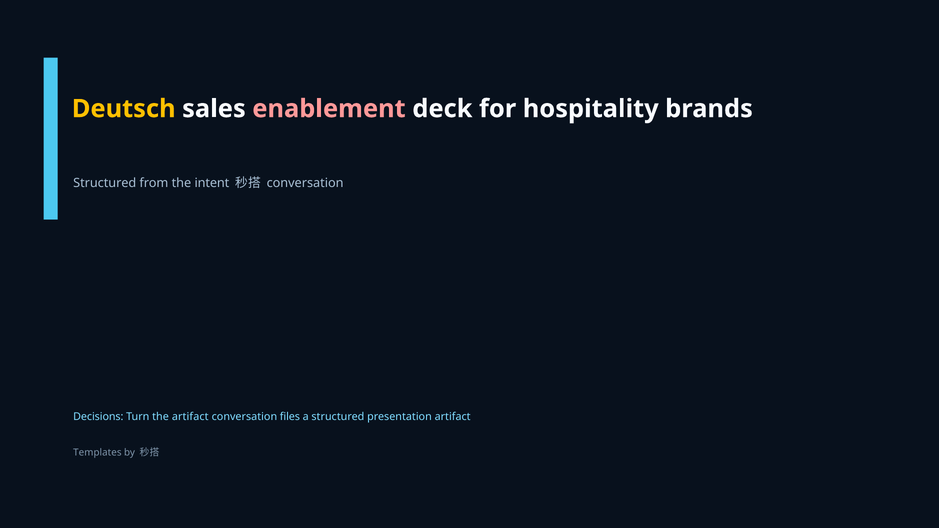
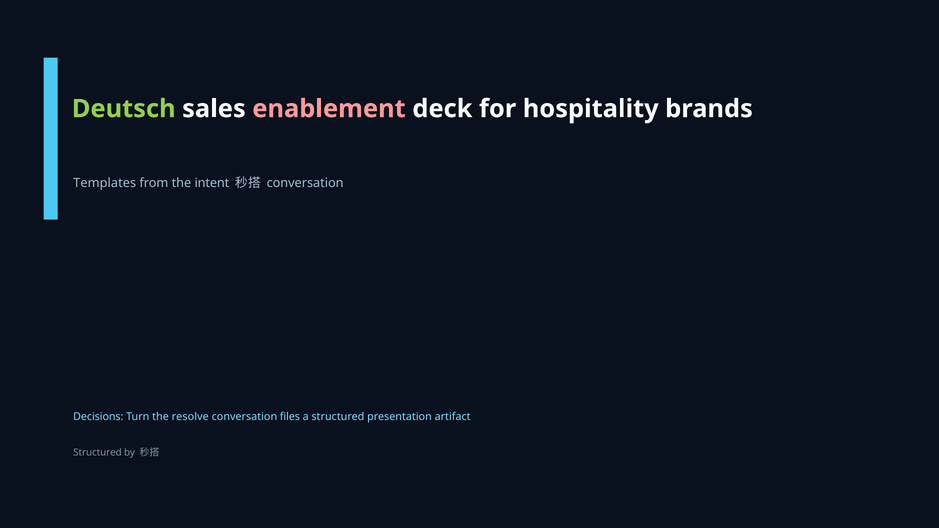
Deutsch colour: yellow -> light green
Structured at (105, 183): Structured -> Templates
the artifact: artifact -> resolve
Templates at (97, 453): Templates -> Structured
